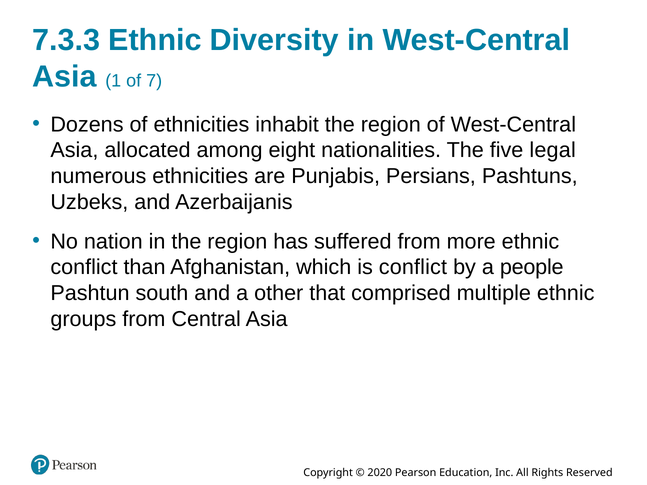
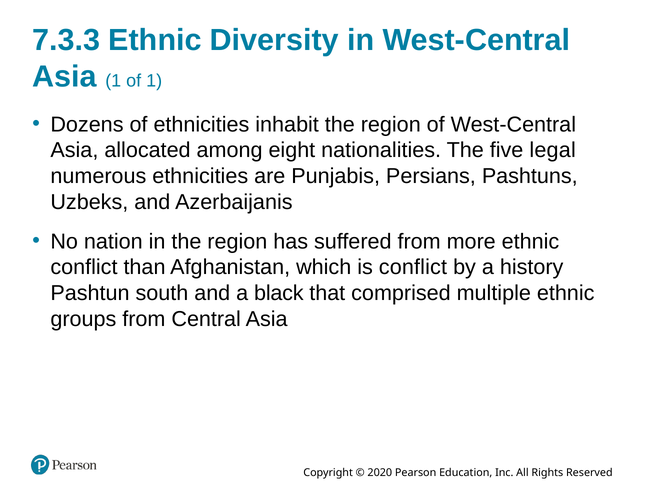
of 7: 7 -> 1
people: people -> history
other: other -> black
